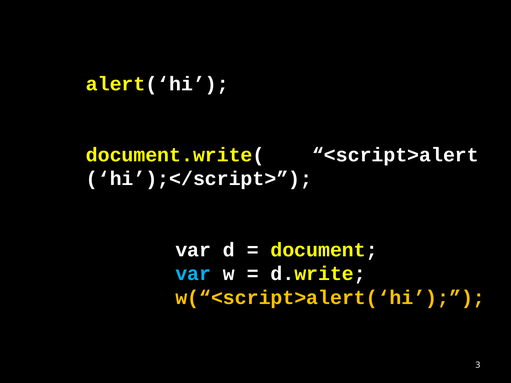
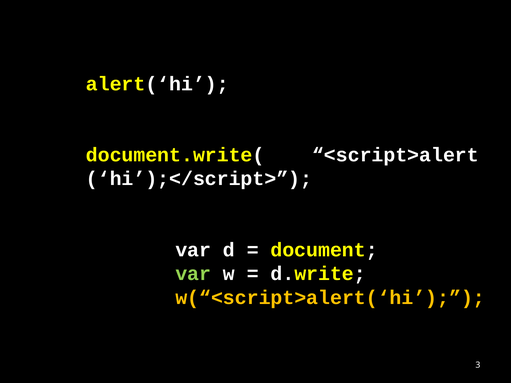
var at (193, 274) colour: light blue -> light green
